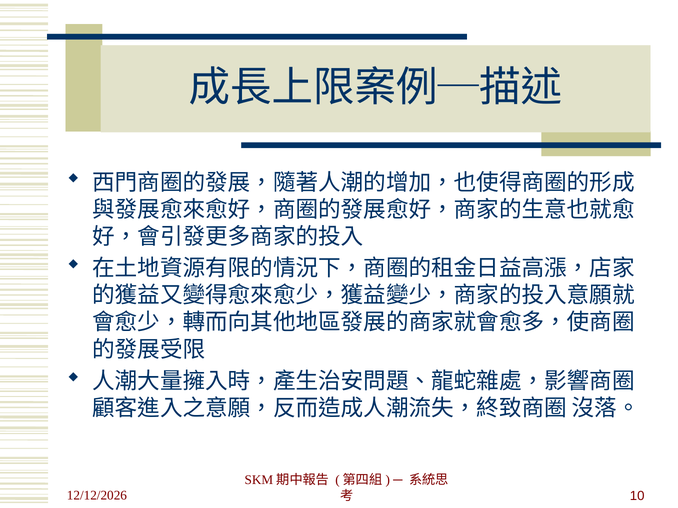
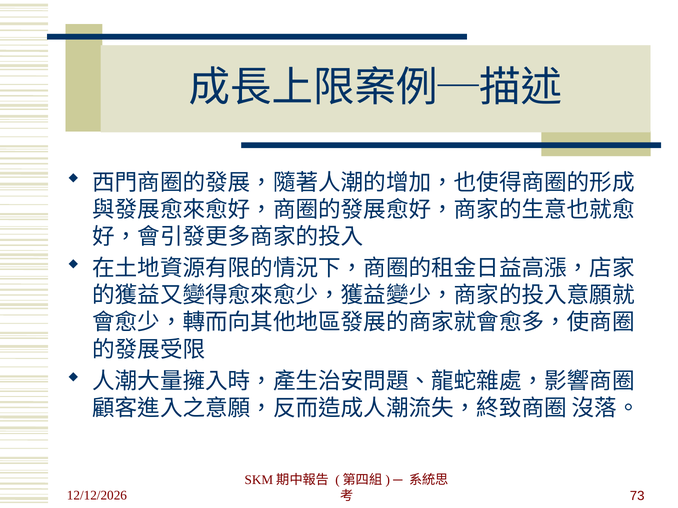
10: 10 -> 73
